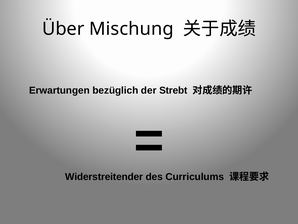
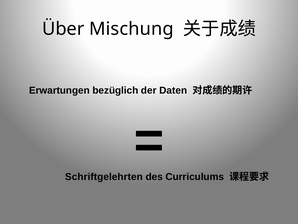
Strebt: Strebt -> Daten
Widerstreitender: Widerstreitender -> Schriftgelehrten
